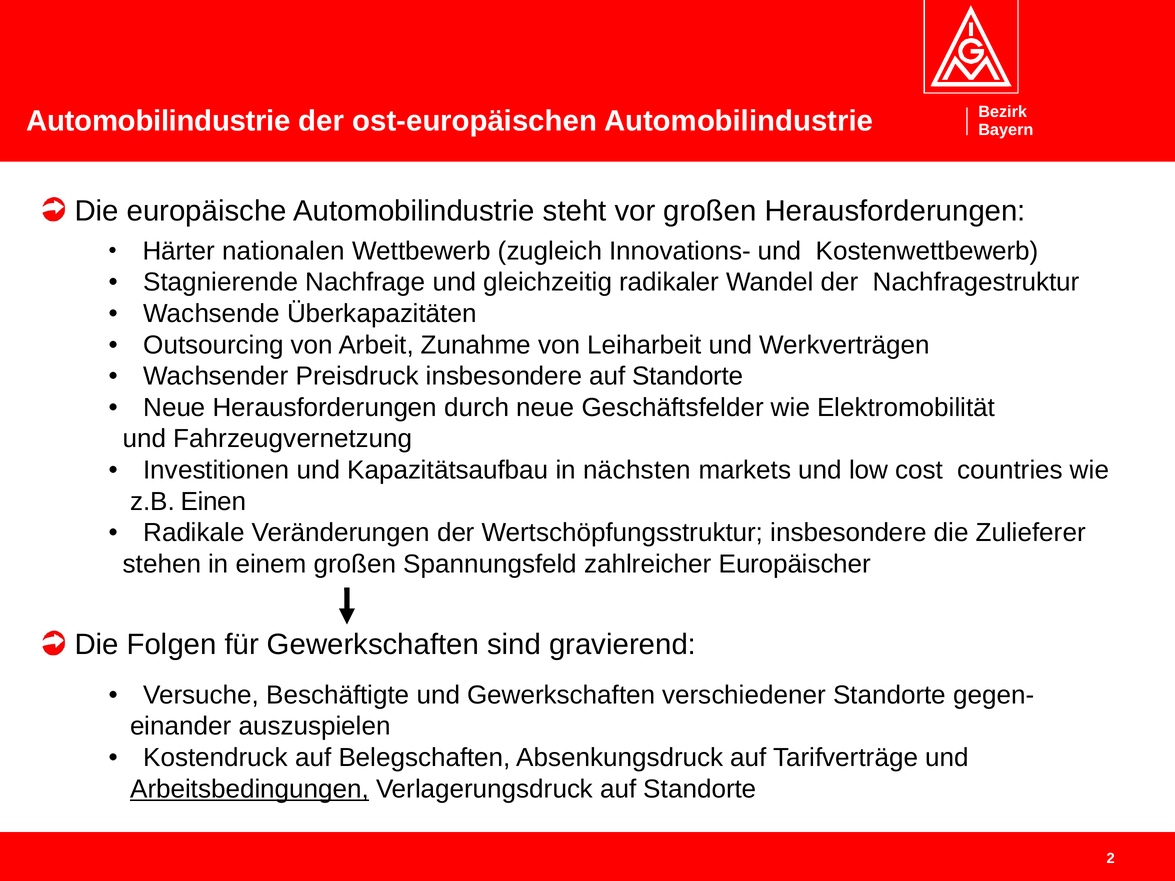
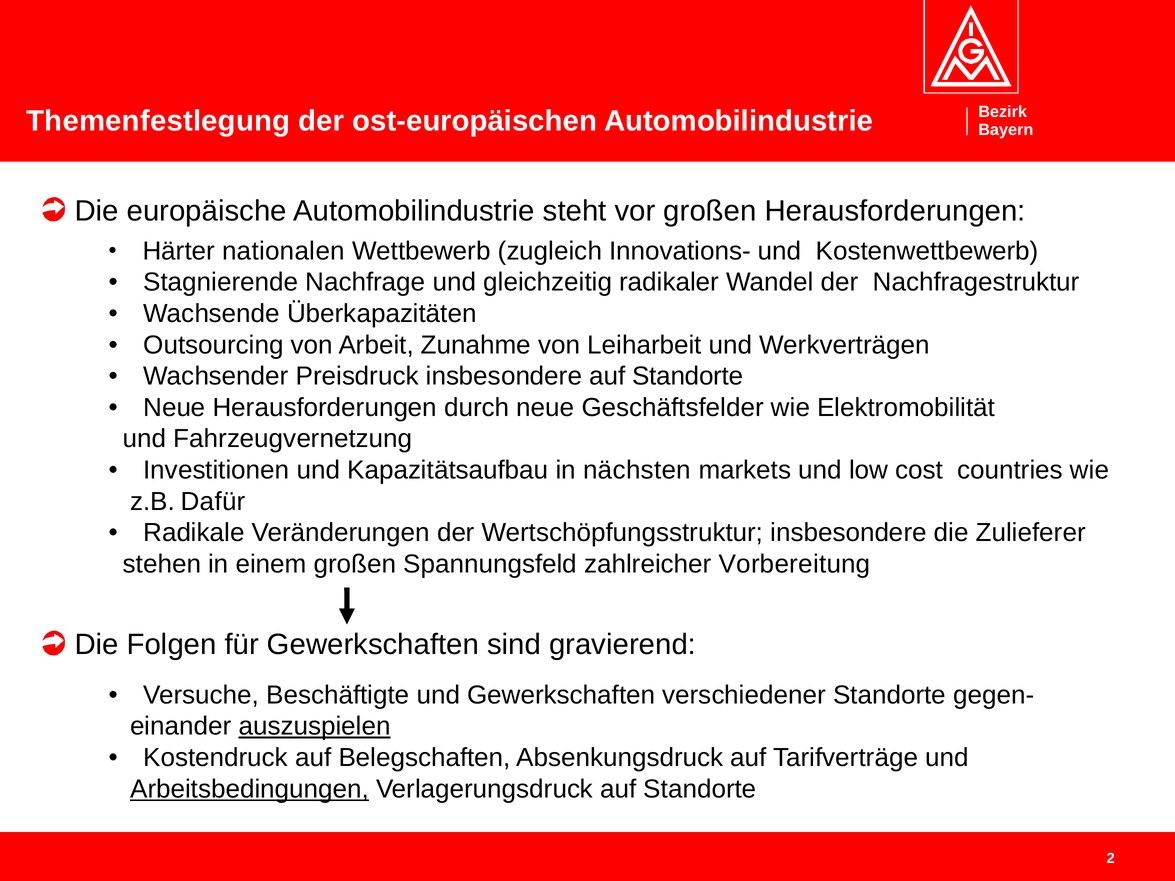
Automobilindustrie at (158, 121): Automobilindustrie -> Themenfestlegung
z.B Einen: Einen -> Dafür
Europäischer: Europäischer -> Vorbereitung
auszuspielen underline: none -> present
